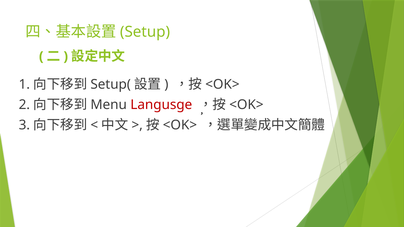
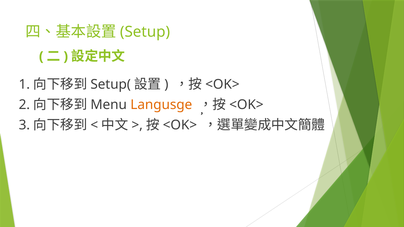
Langusge colour: red -> orange
